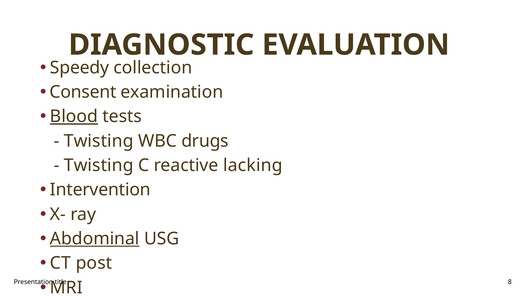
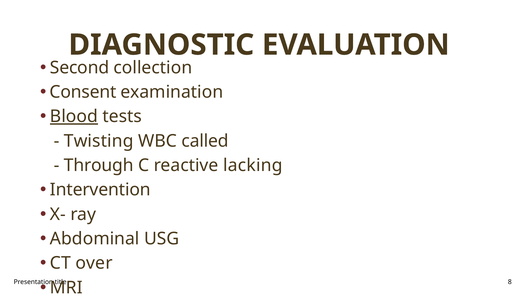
Speedy: Speedy -> Second
drugs: drugs -> called
Twisting at (99, 165): Twisting -> Through
Abdominal underline: present -> none
post: post -> over
